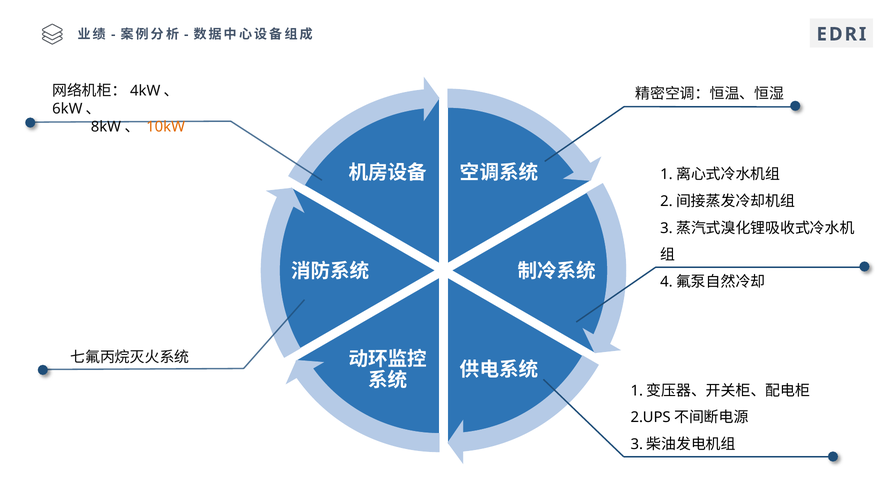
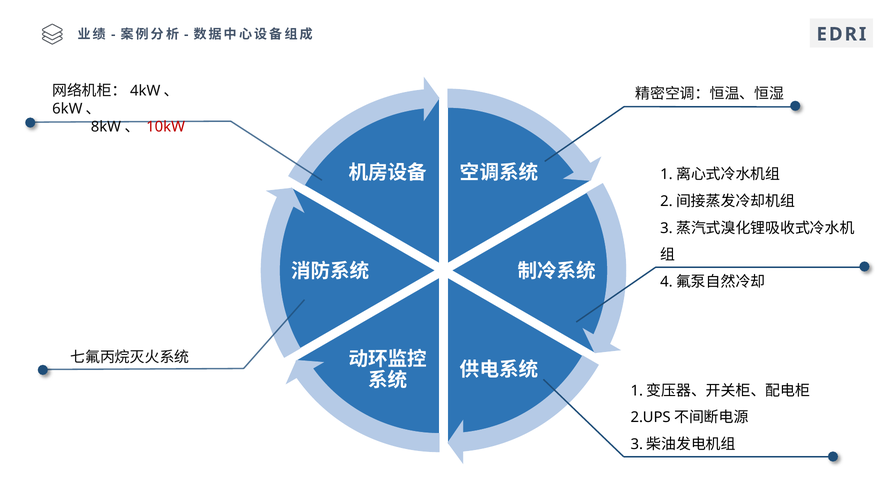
10kW colour: orange -> red
